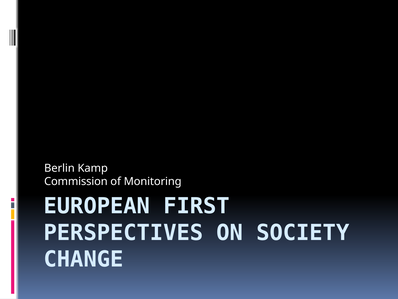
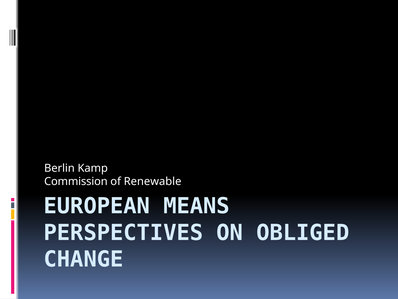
Monitoring: Monitoring -> Renewable
FIRST: FIRST -> MEANS
SOCIETY: SOCIETY -> OBLIGED
